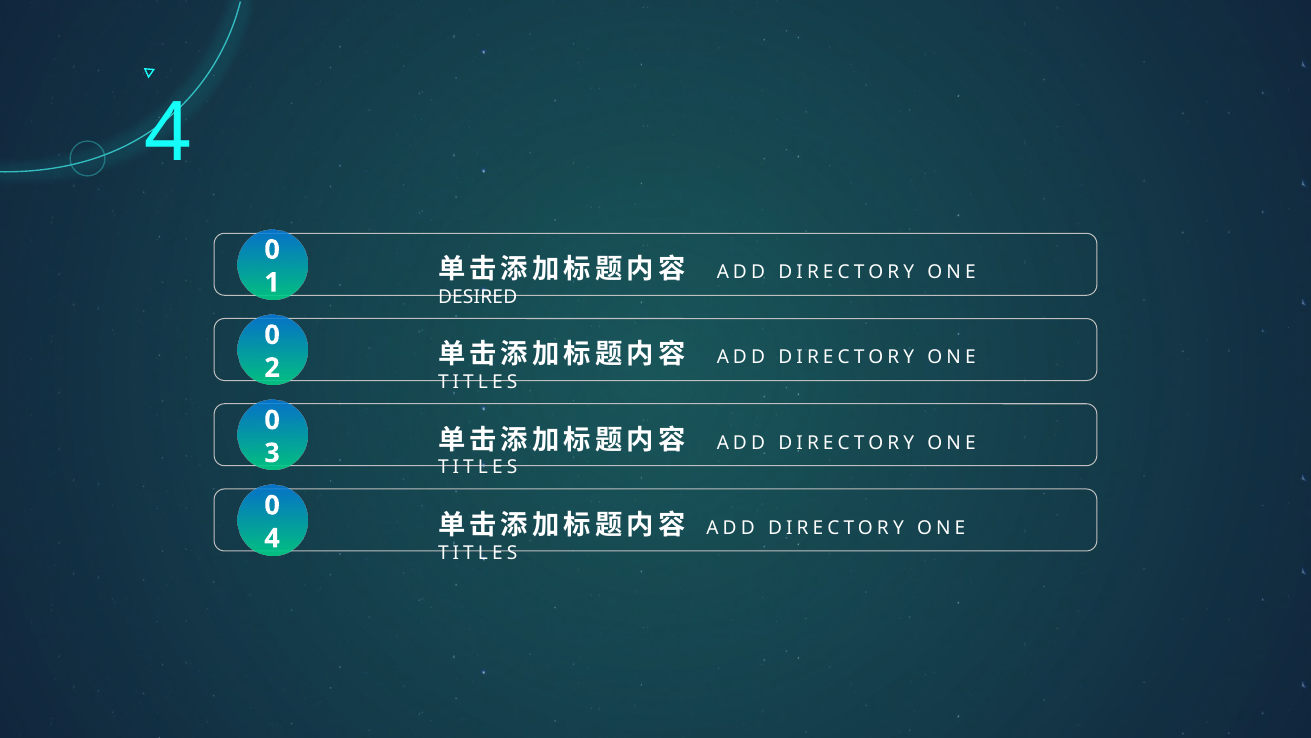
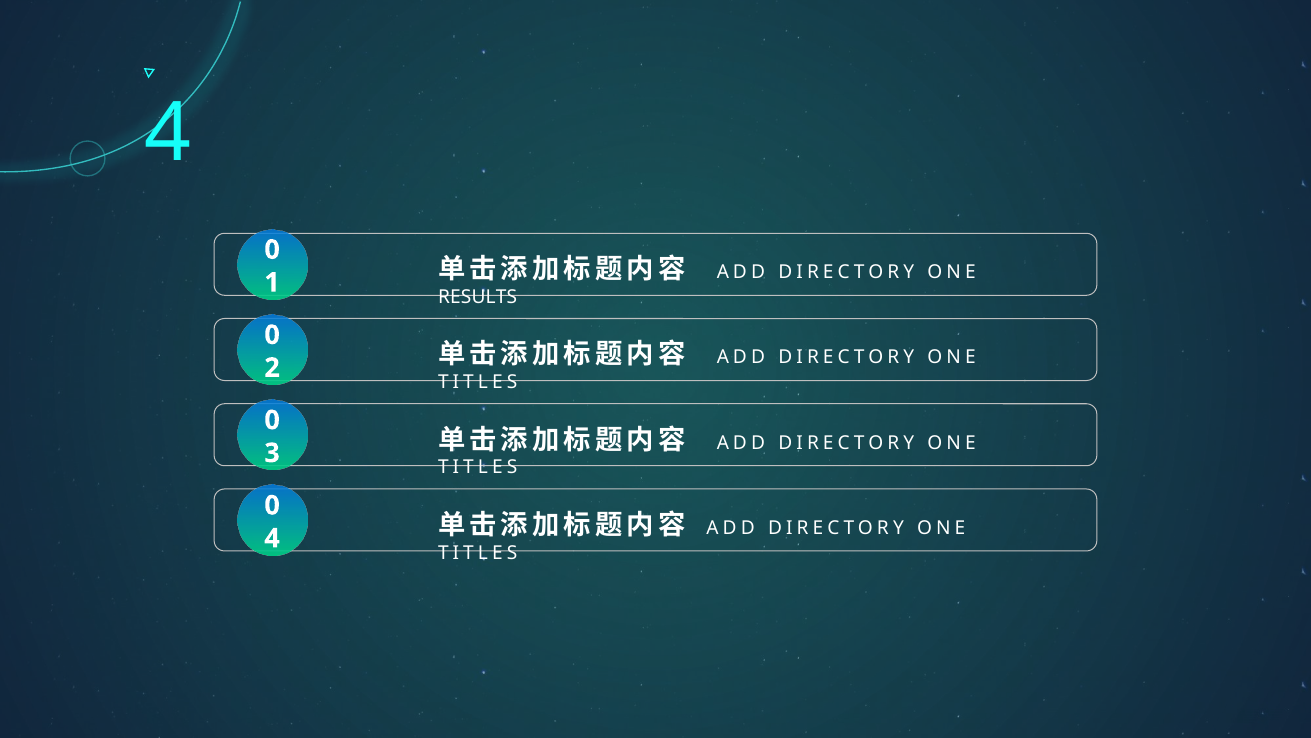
DESIRED: DESIRED -> RESULTS
